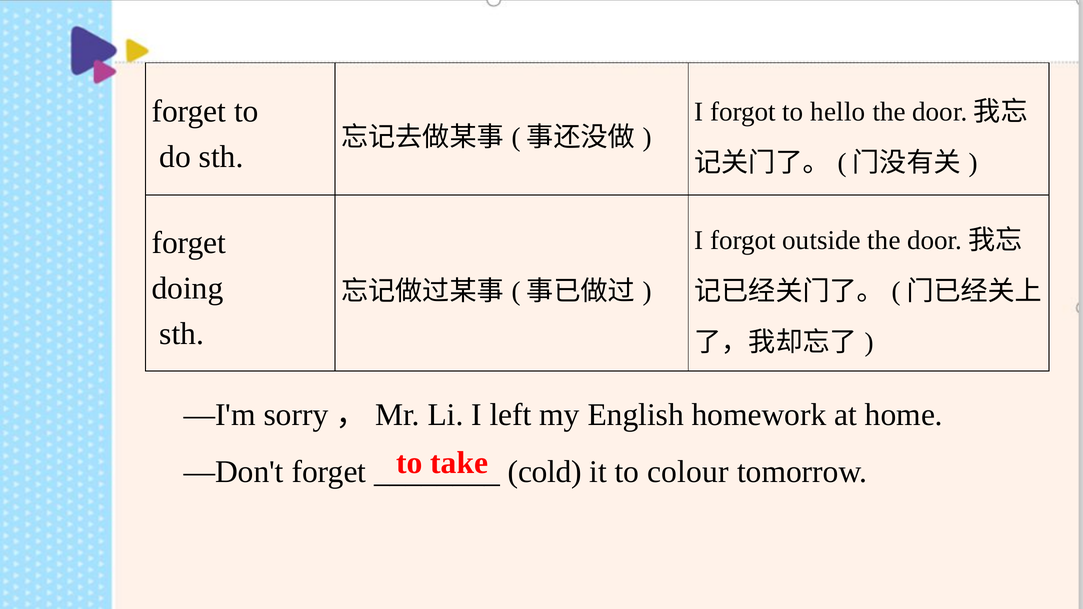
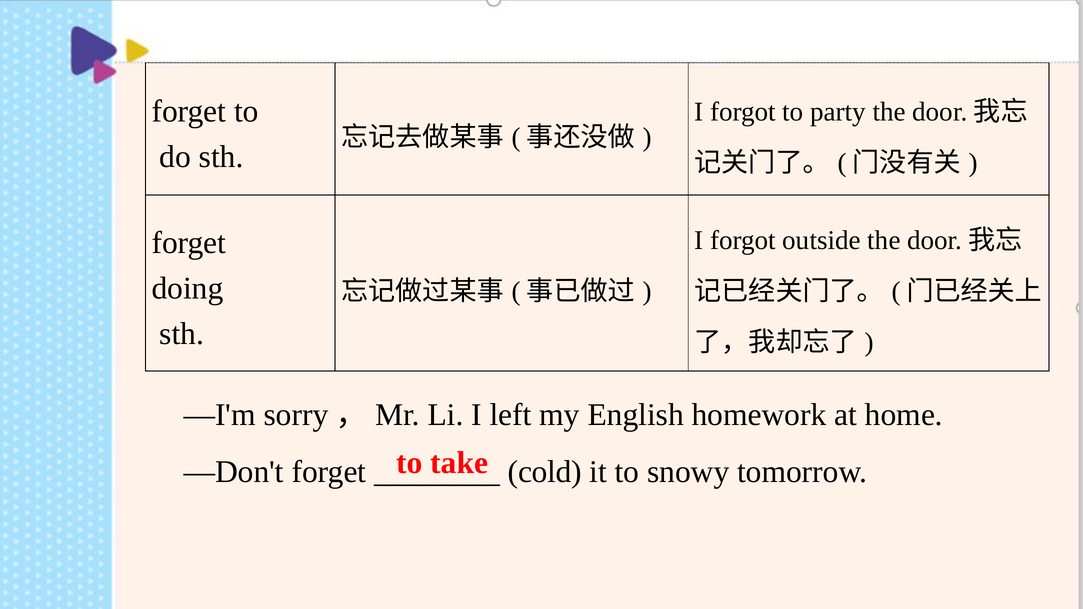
hello: hello -> party
colour: colour -> snowy
